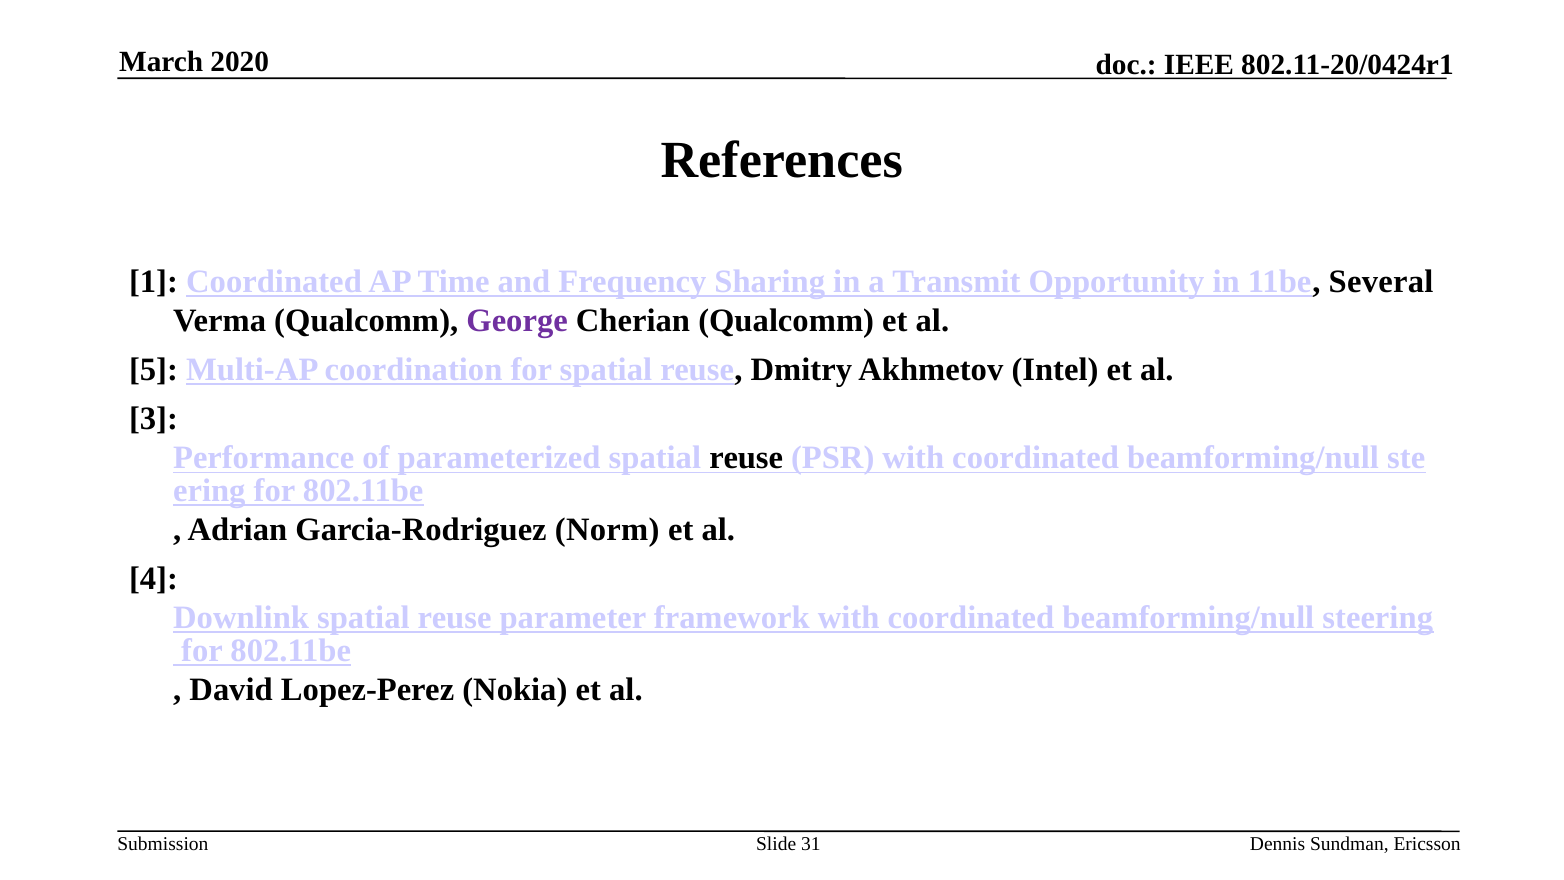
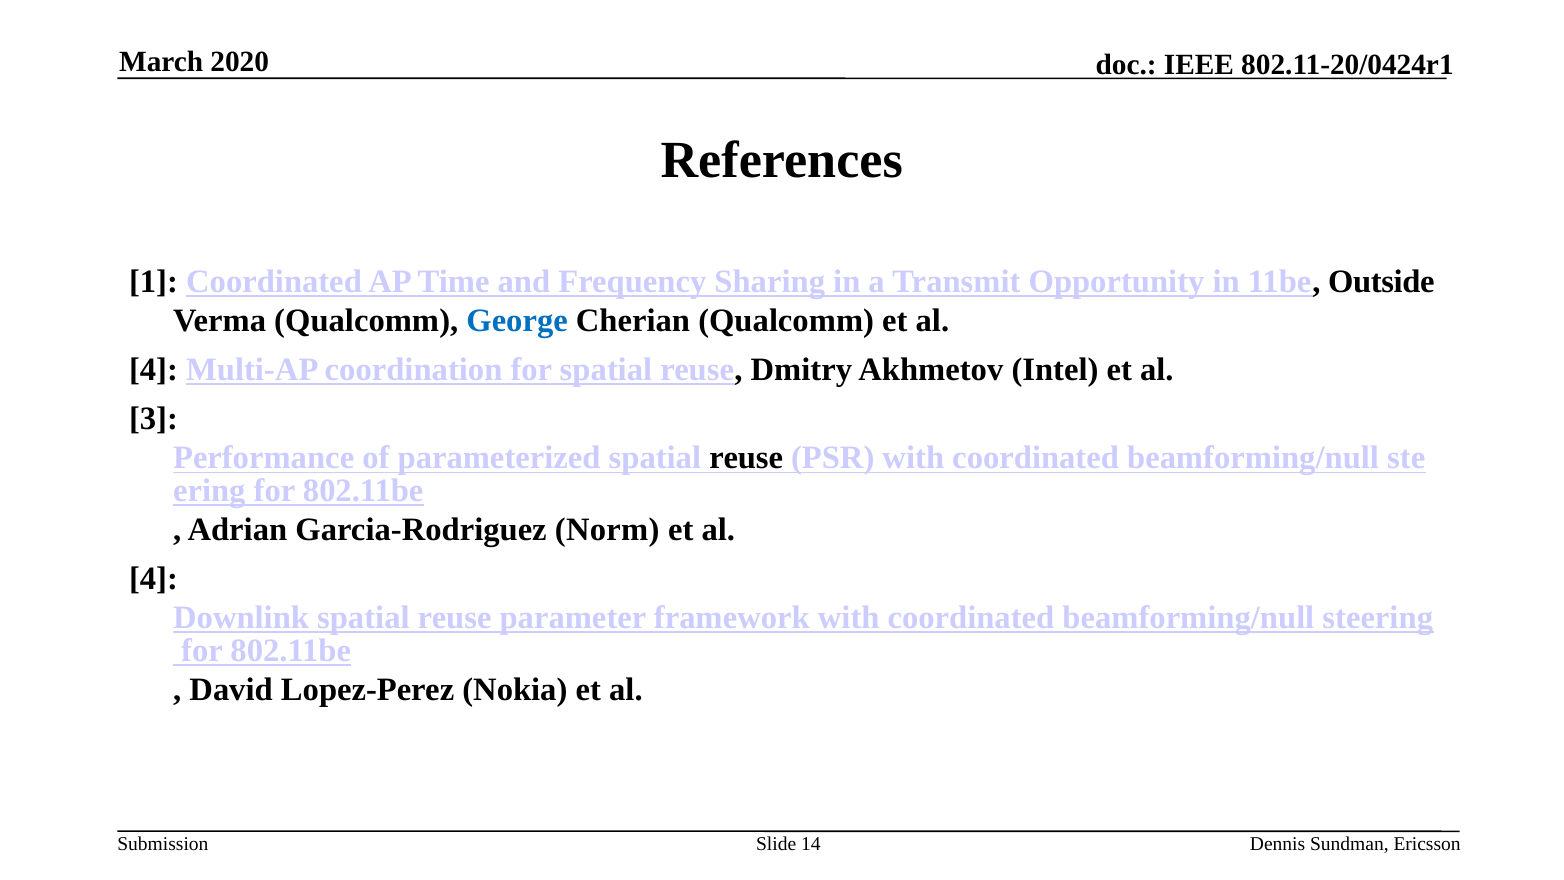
Several: Several -> Outside
George colour: purple -> blue
5 at (154, 370): 5 -> 4
31: 31 -> 14
